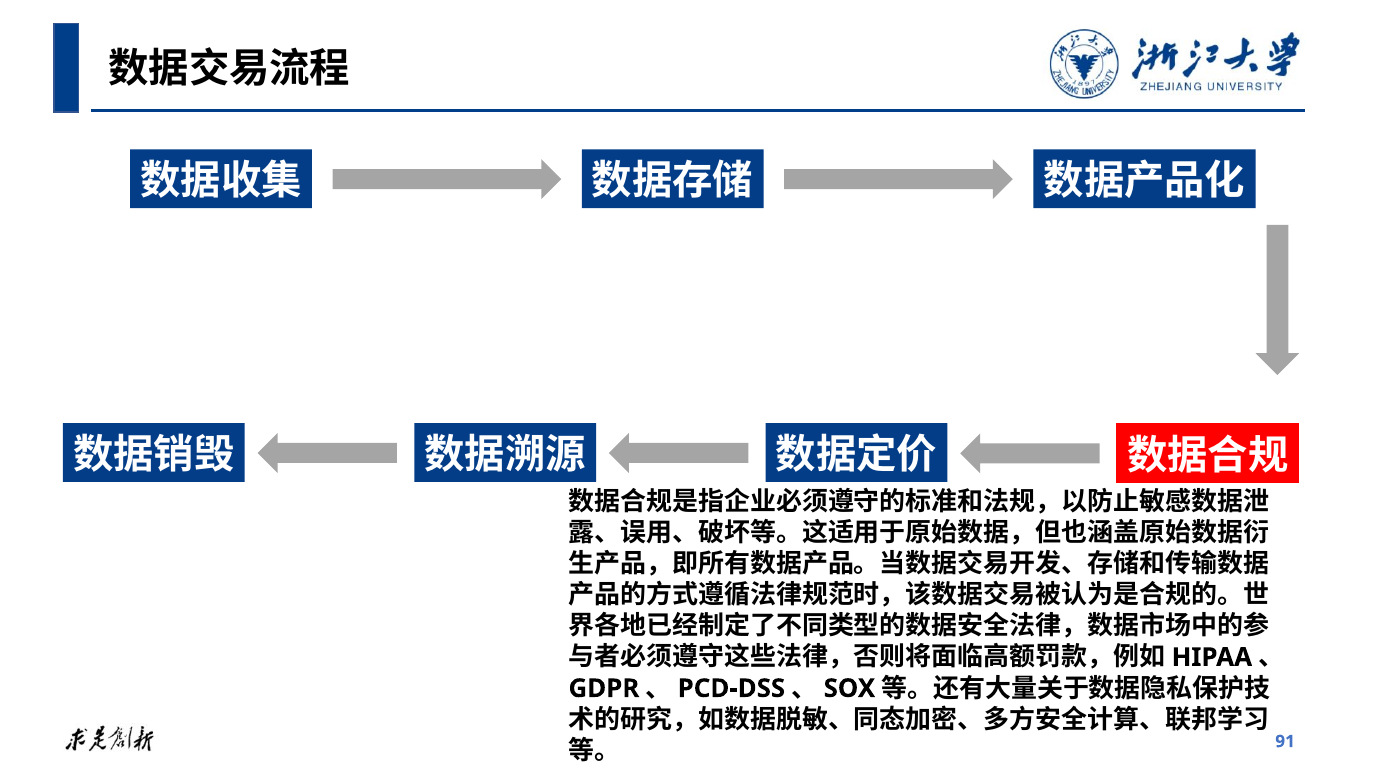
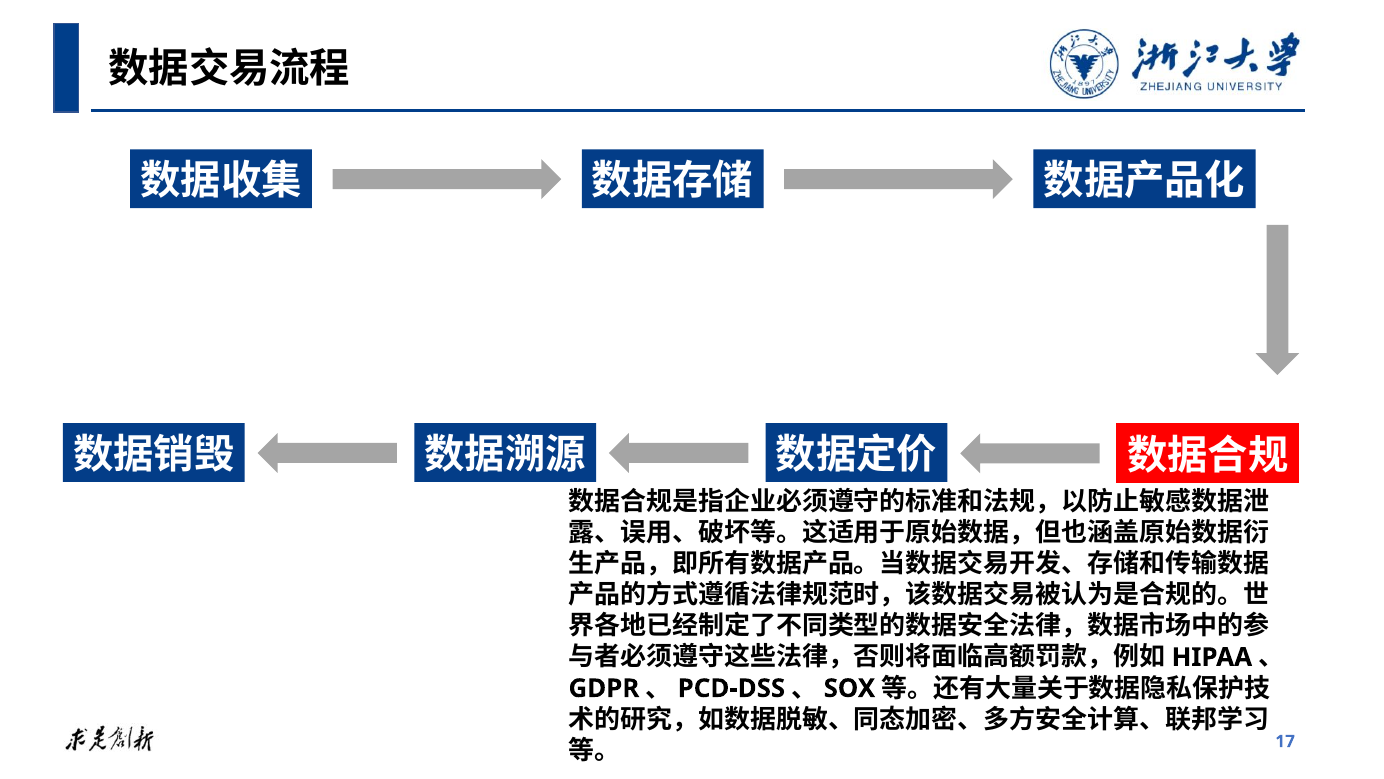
91: 91 -> 17
